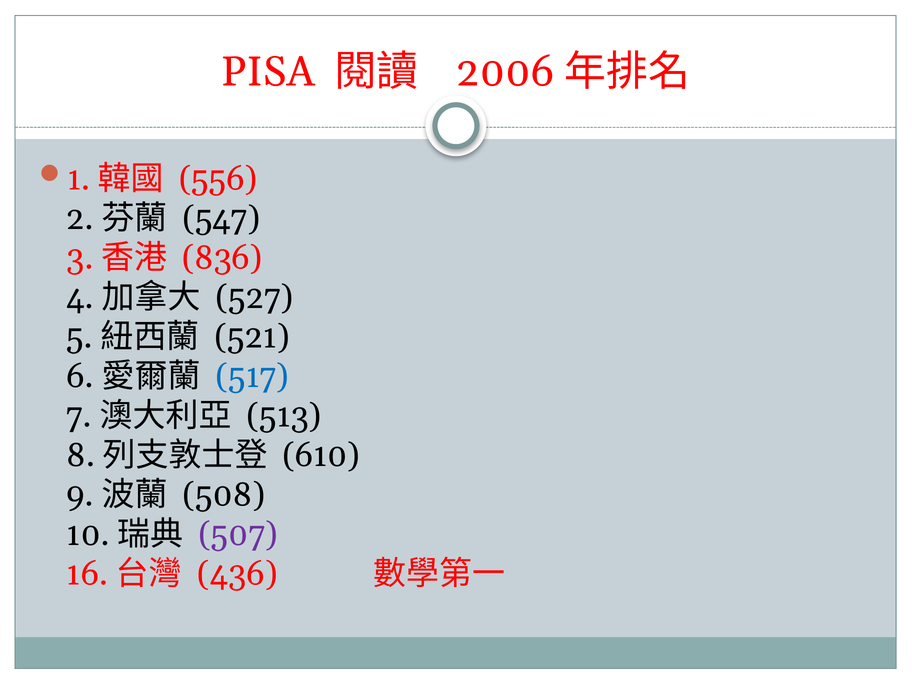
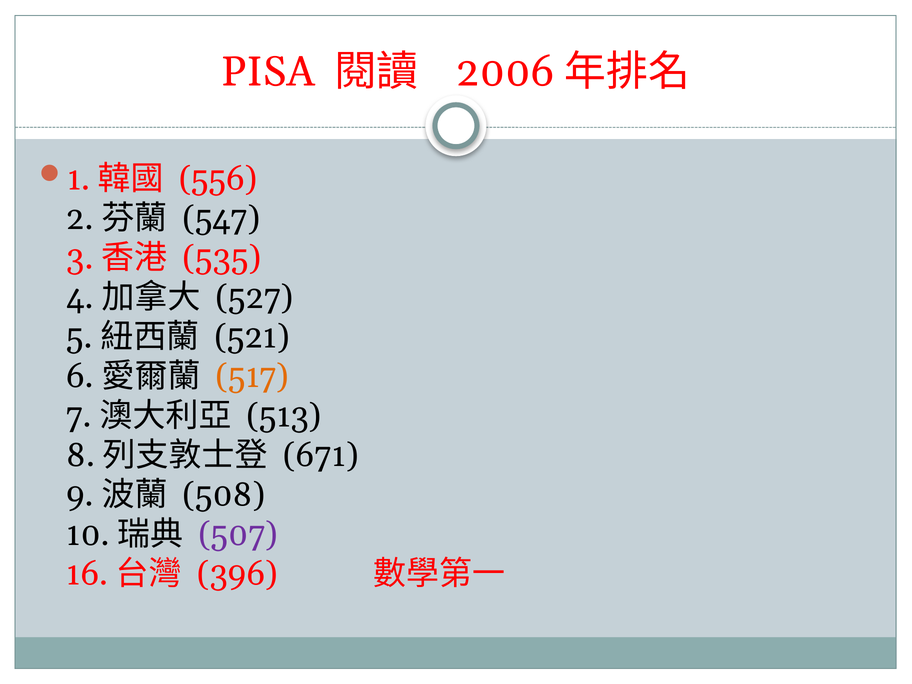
836: 836 -> 535
517 colour: blue -> orange
610: 610 -> 671
436: 436 -> 396
